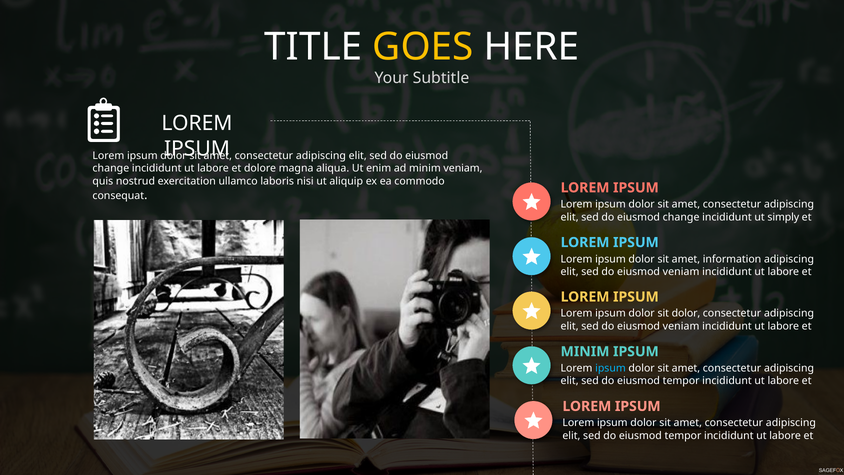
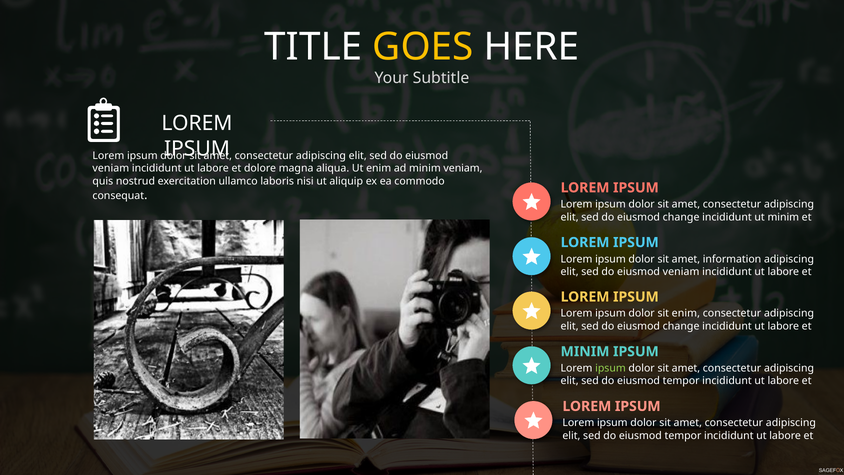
change at (111, 168): change -> veniam
ut simply: simply -> minim
sit dolor: dolor -> enim
veniam at (681, 326): veniam -> change
ipsum at (610, 368) colour: light blue -> light green
